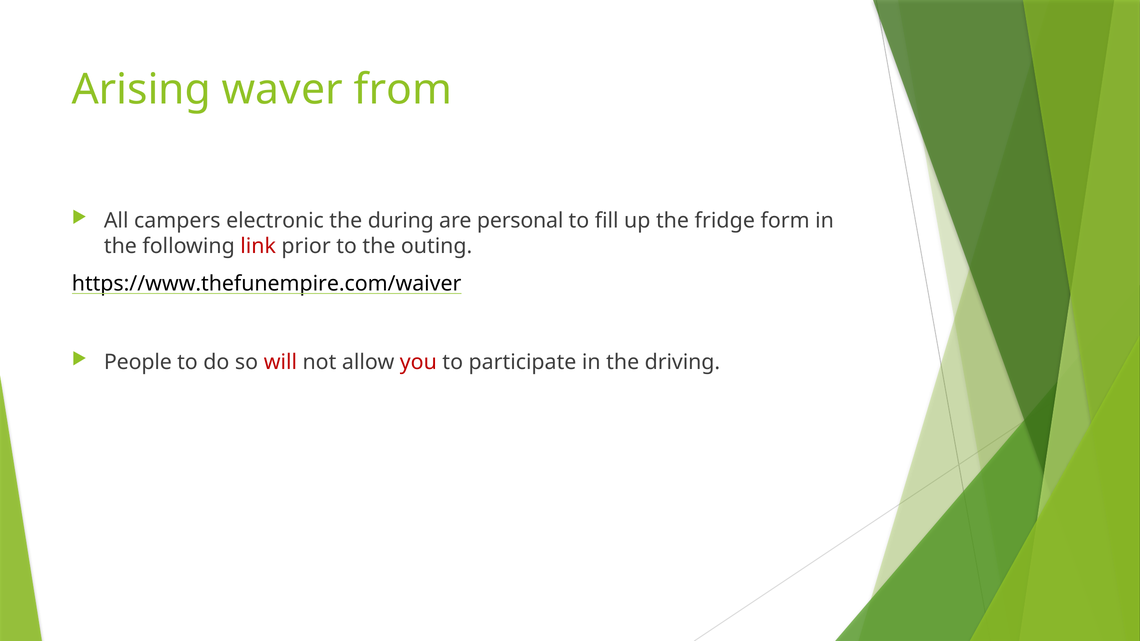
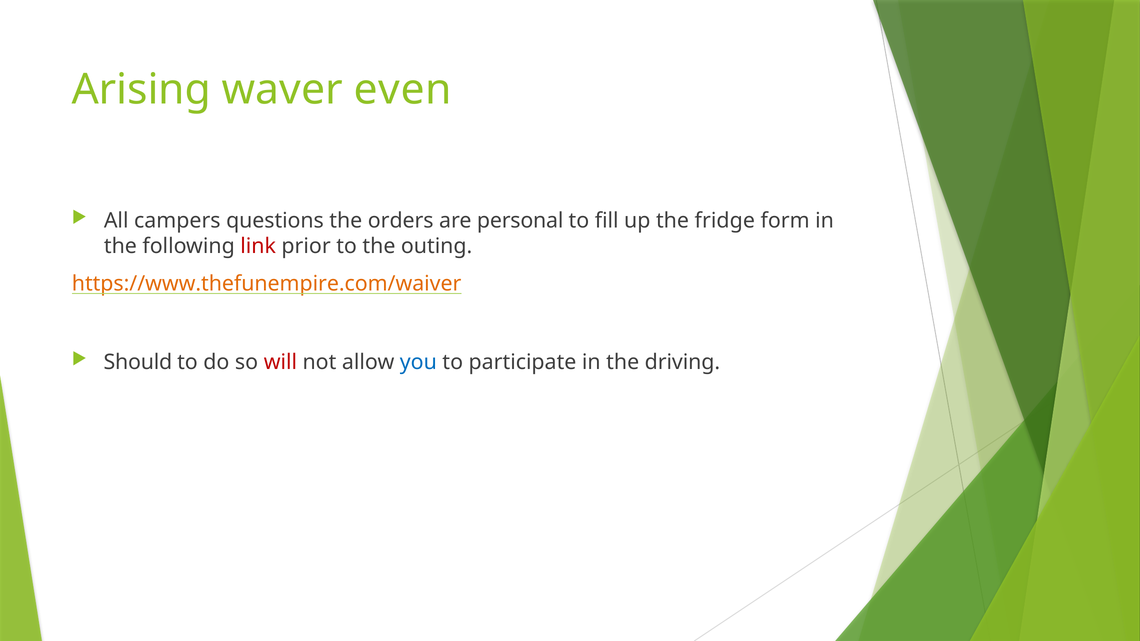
from: from -> even
electronic: electronic -> questions
during: during -> orders
https://www.thefunempire.com/waiver colour: black -> orange
People: People -> Should
you colour: red -> blue
